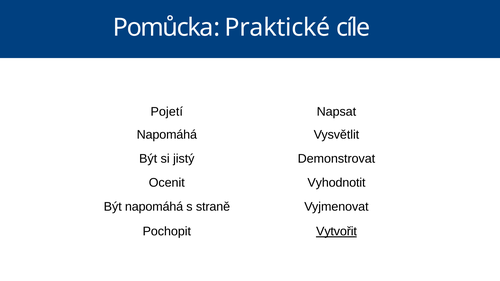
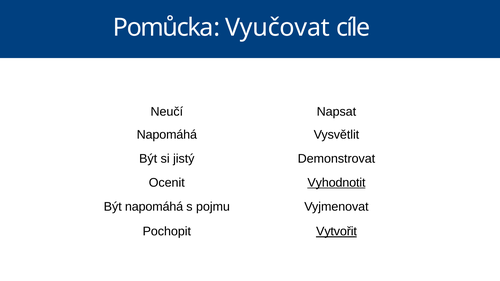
Praktické: Praktické -> Vyučovat
Pojetí: Pojetí -> Neučí
Vyhodnotit underline: none -> present
straně: straně -> pojmu
